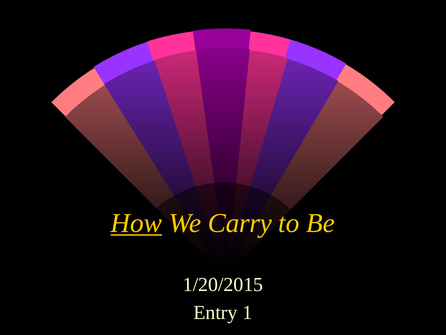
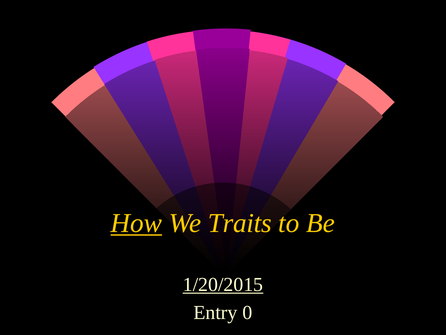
Carry: Carry -> Traits
1/20/2015 underline: none -> present
1: 1 -> 0
